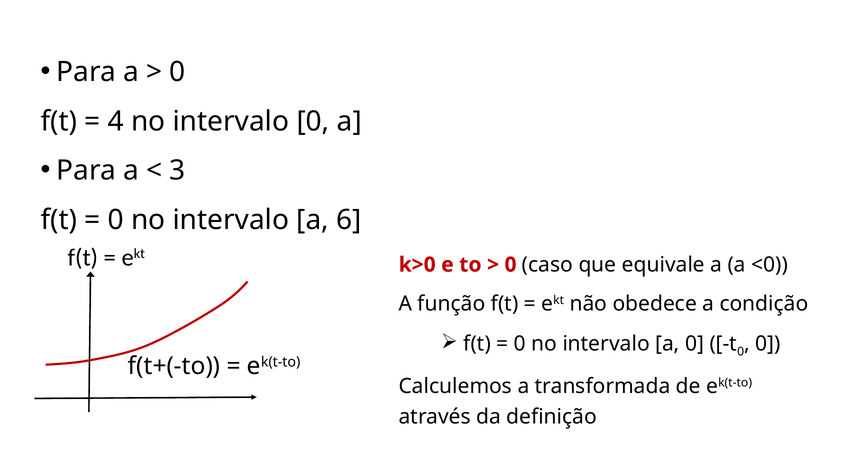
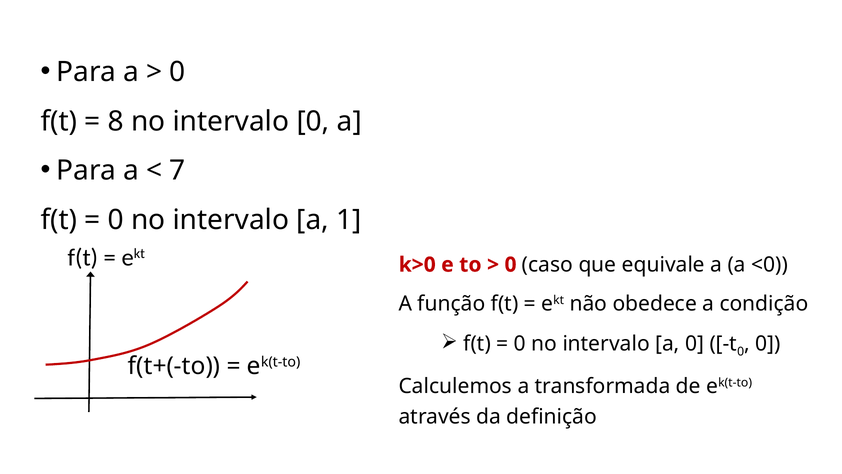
4: 4 -> 8
3: 3 -> 7
6: 6 -> 1
